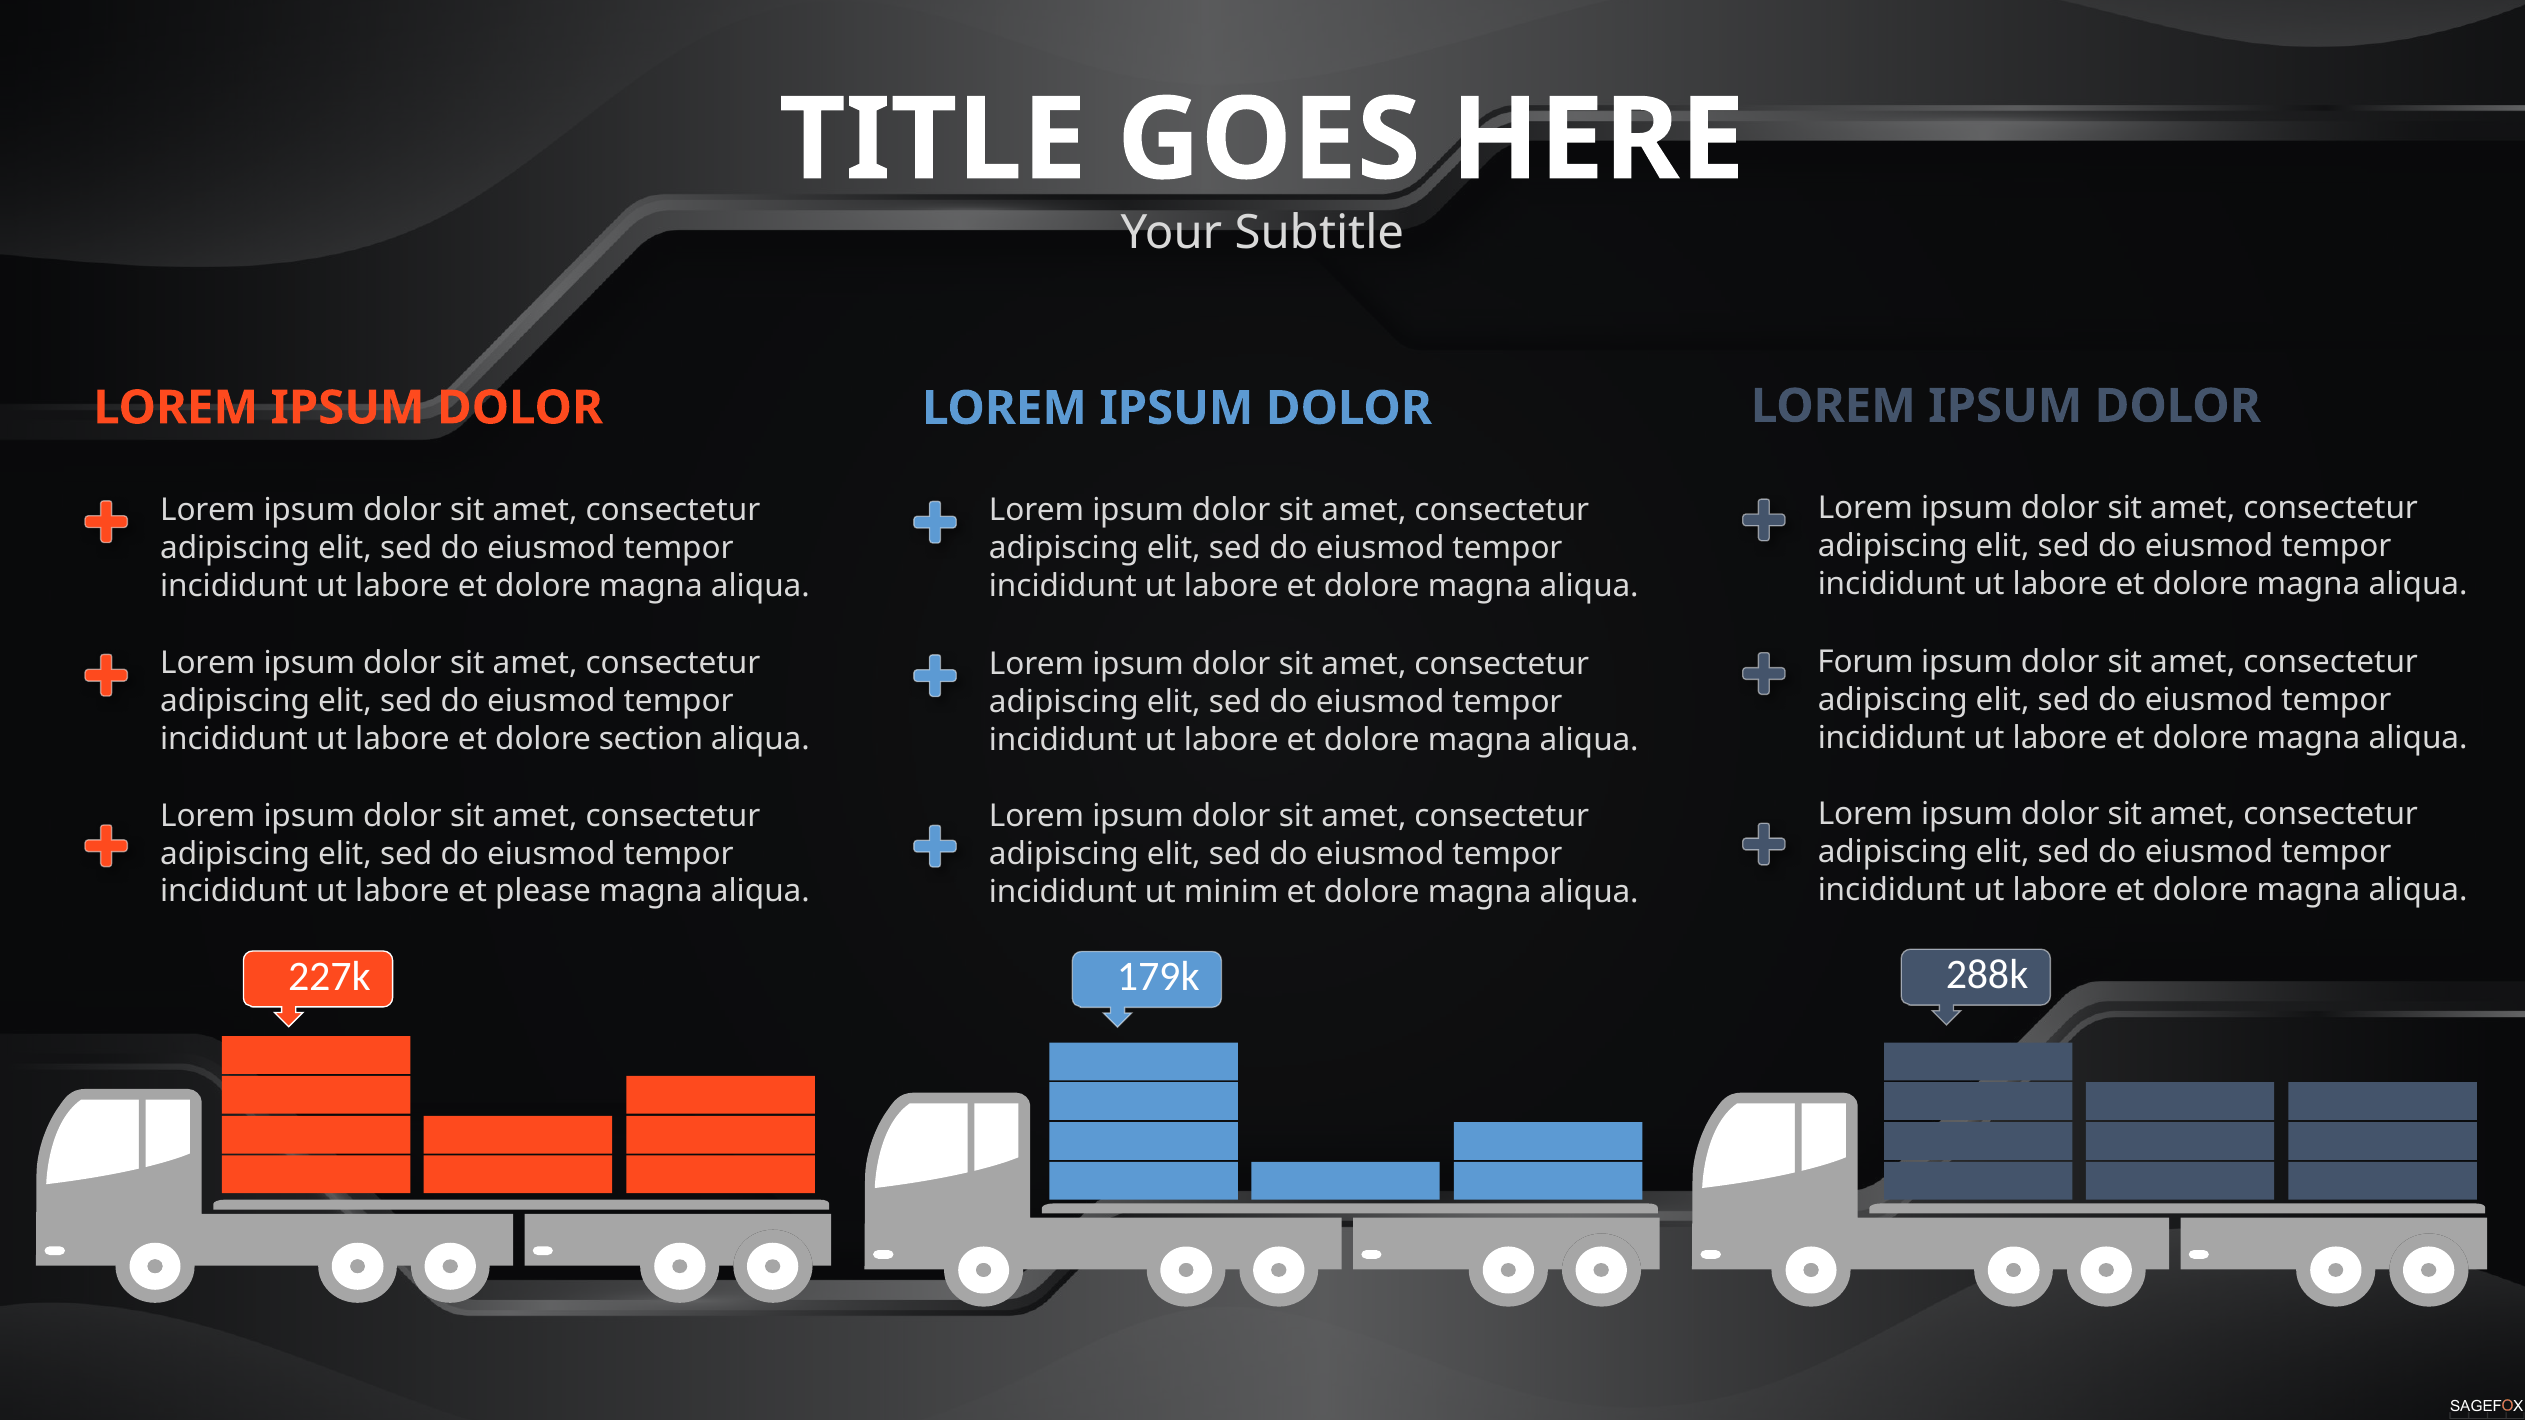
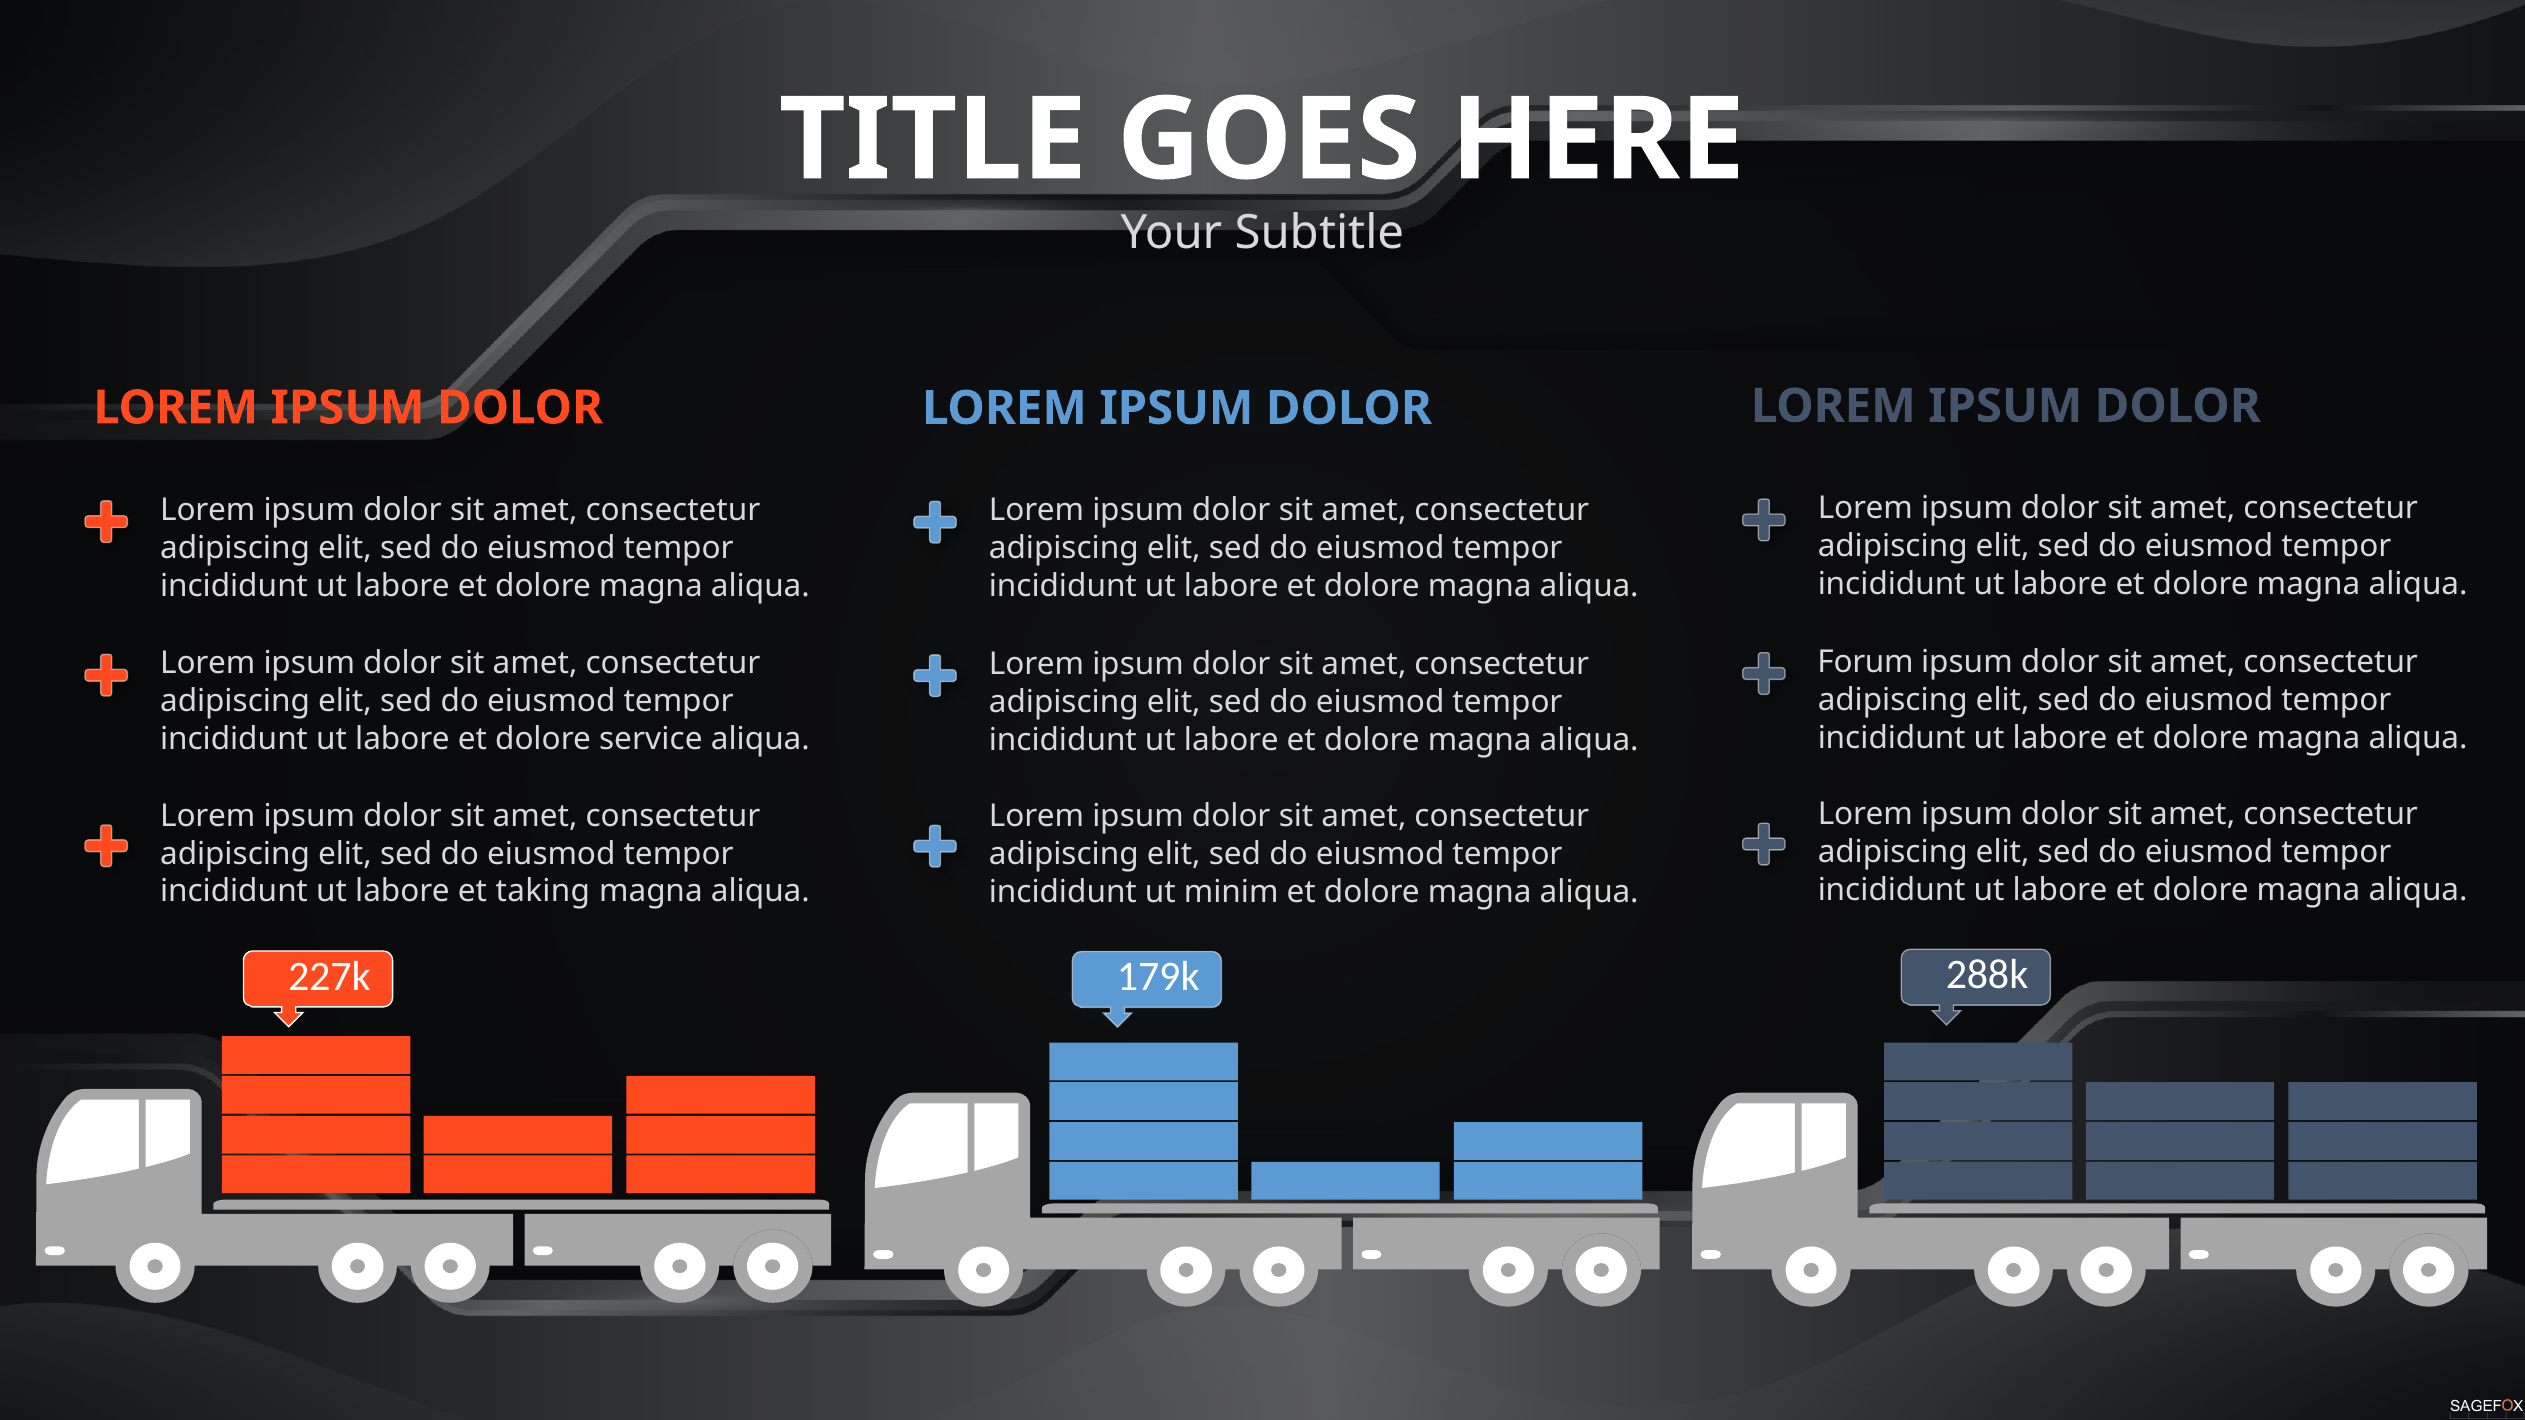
section: section -> service
please: please -> taking
